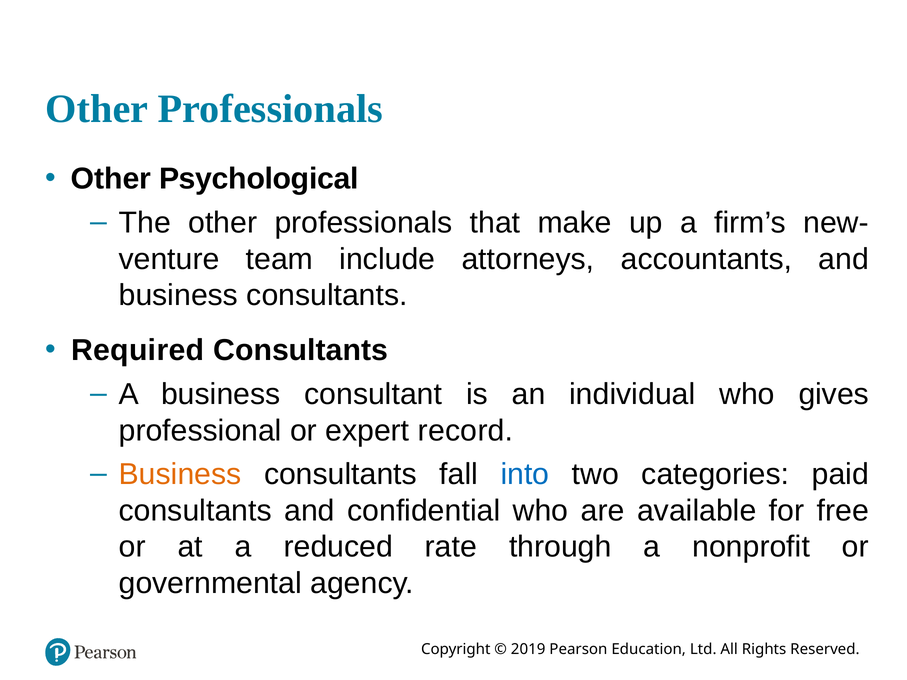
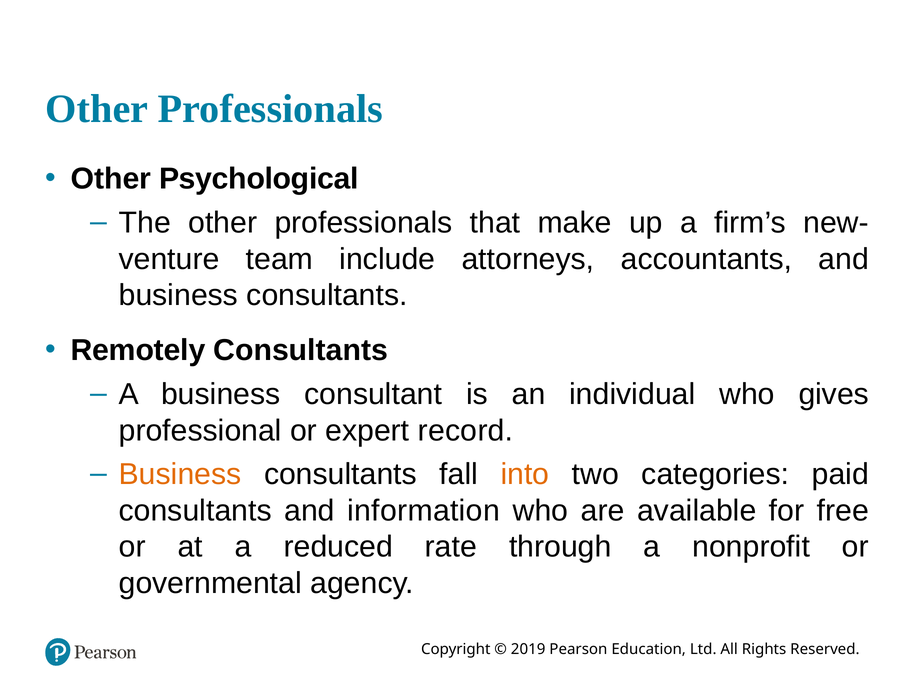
Required: Required -> Remotely
into colour: blue -> orange
confidential: confidential -> information
